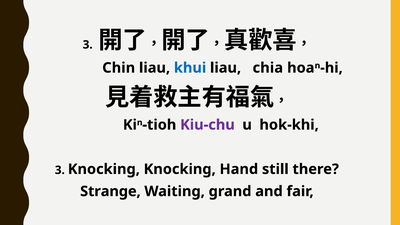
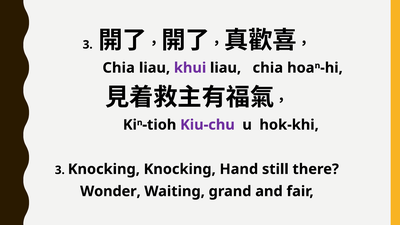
Chin at (119, 68): Chin -> Chia
khui colour: blue -> purple
Strange: Strange -> Wonder
